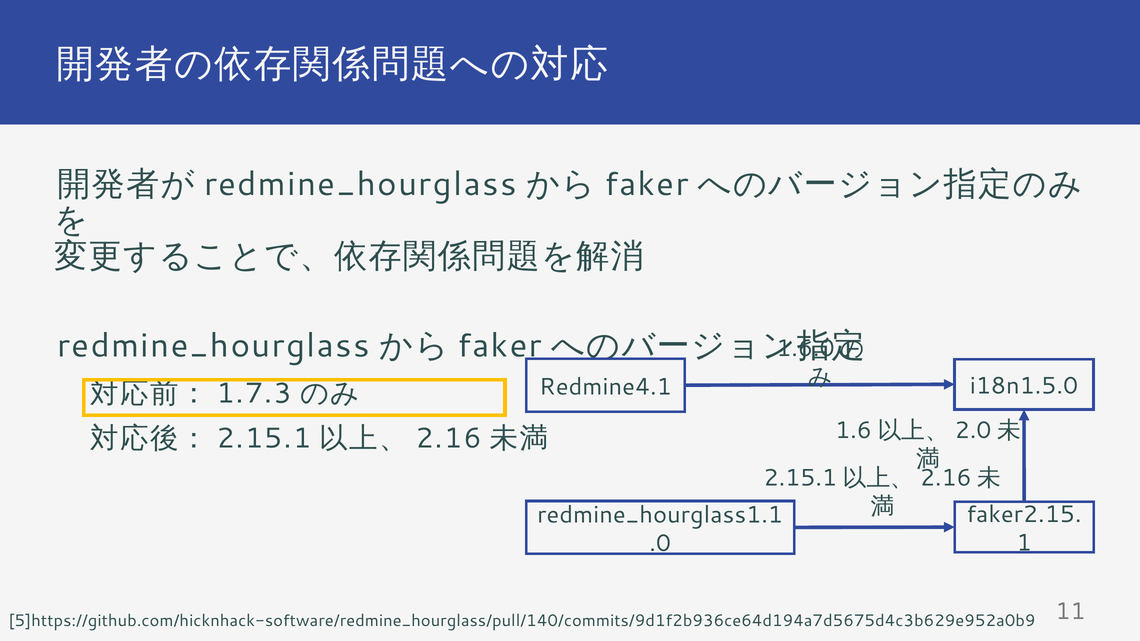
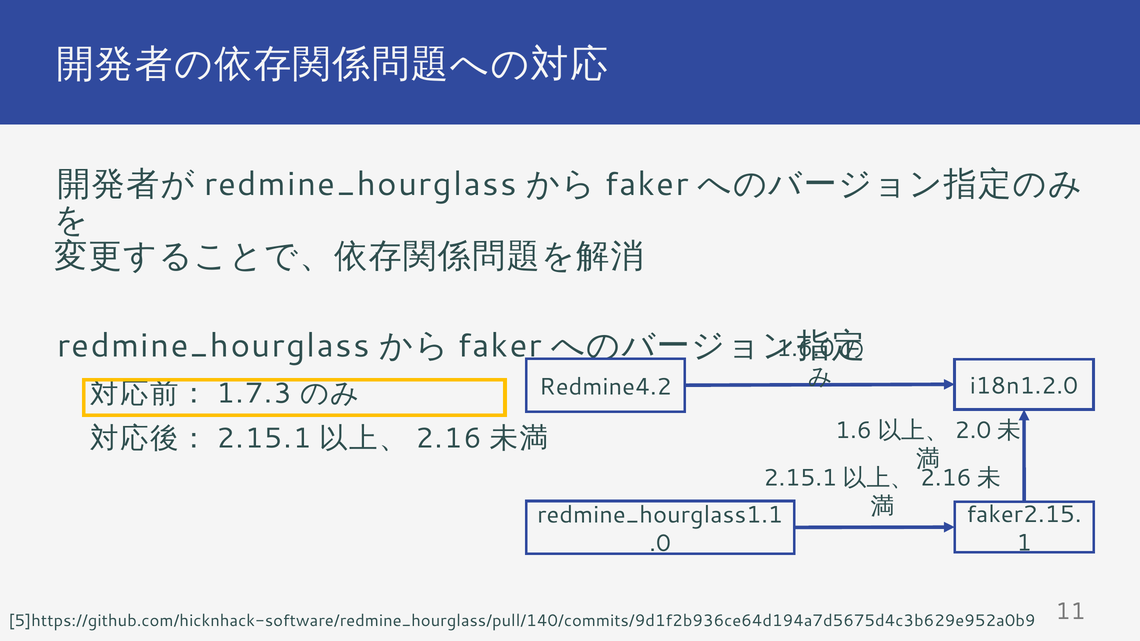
i18n1.5.0: i18n1.5.0 -> i18n1.2.0
Redmine4.1: Redmine4.1 -> Redmine4.2
